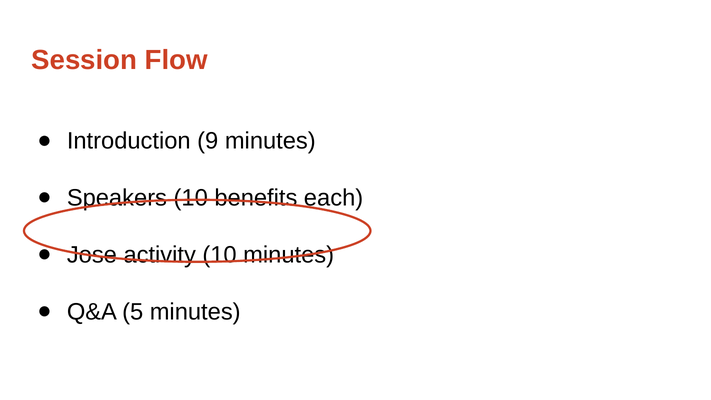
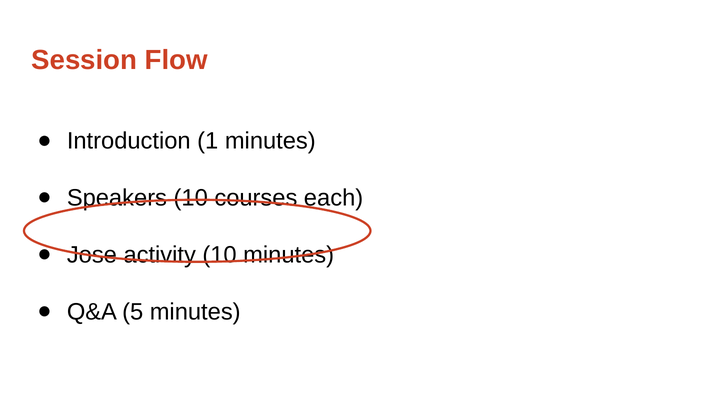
9: 9 -> 1
benefits: benefits -> courses
